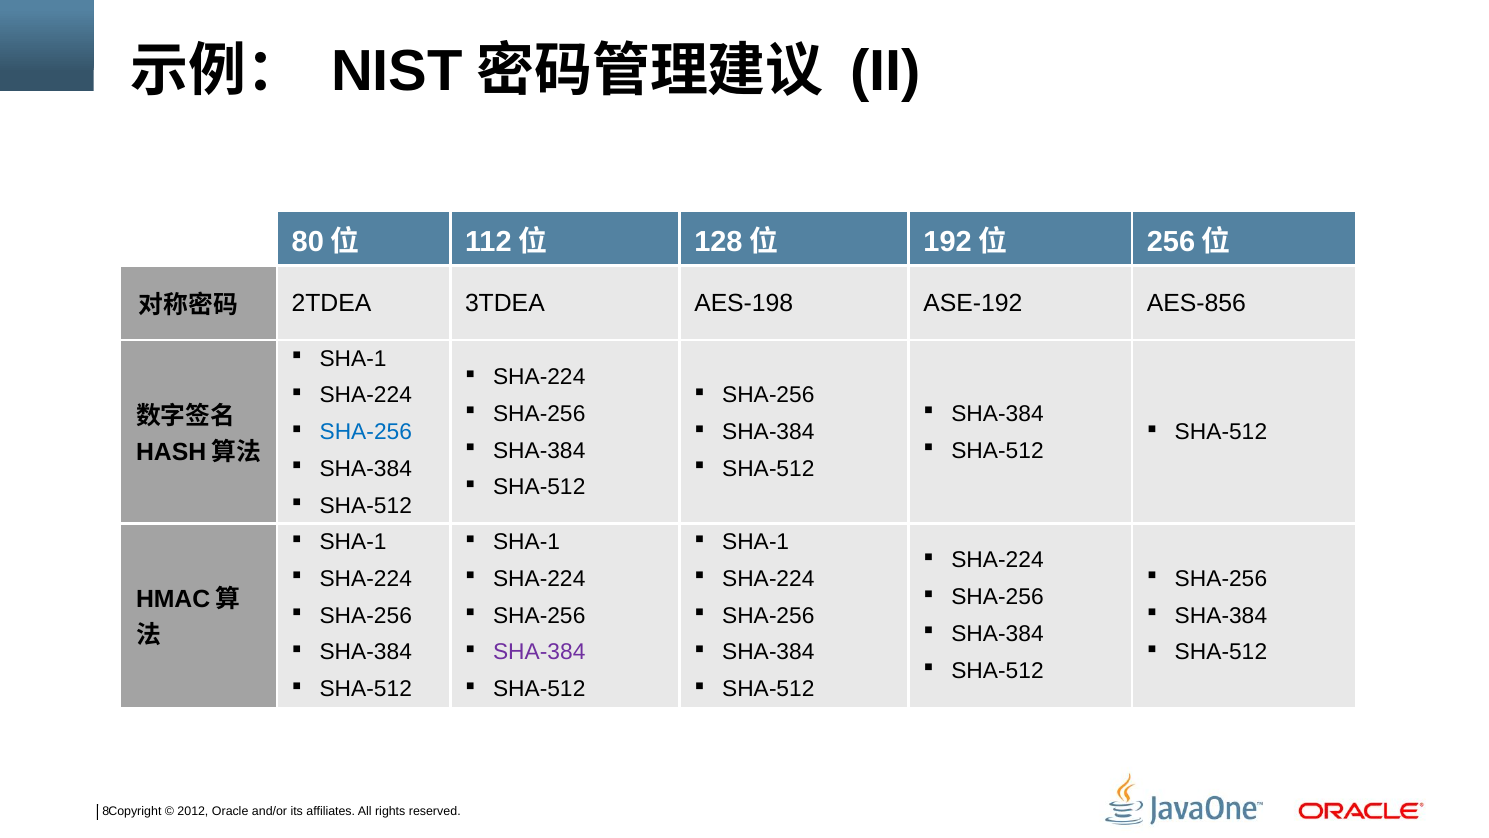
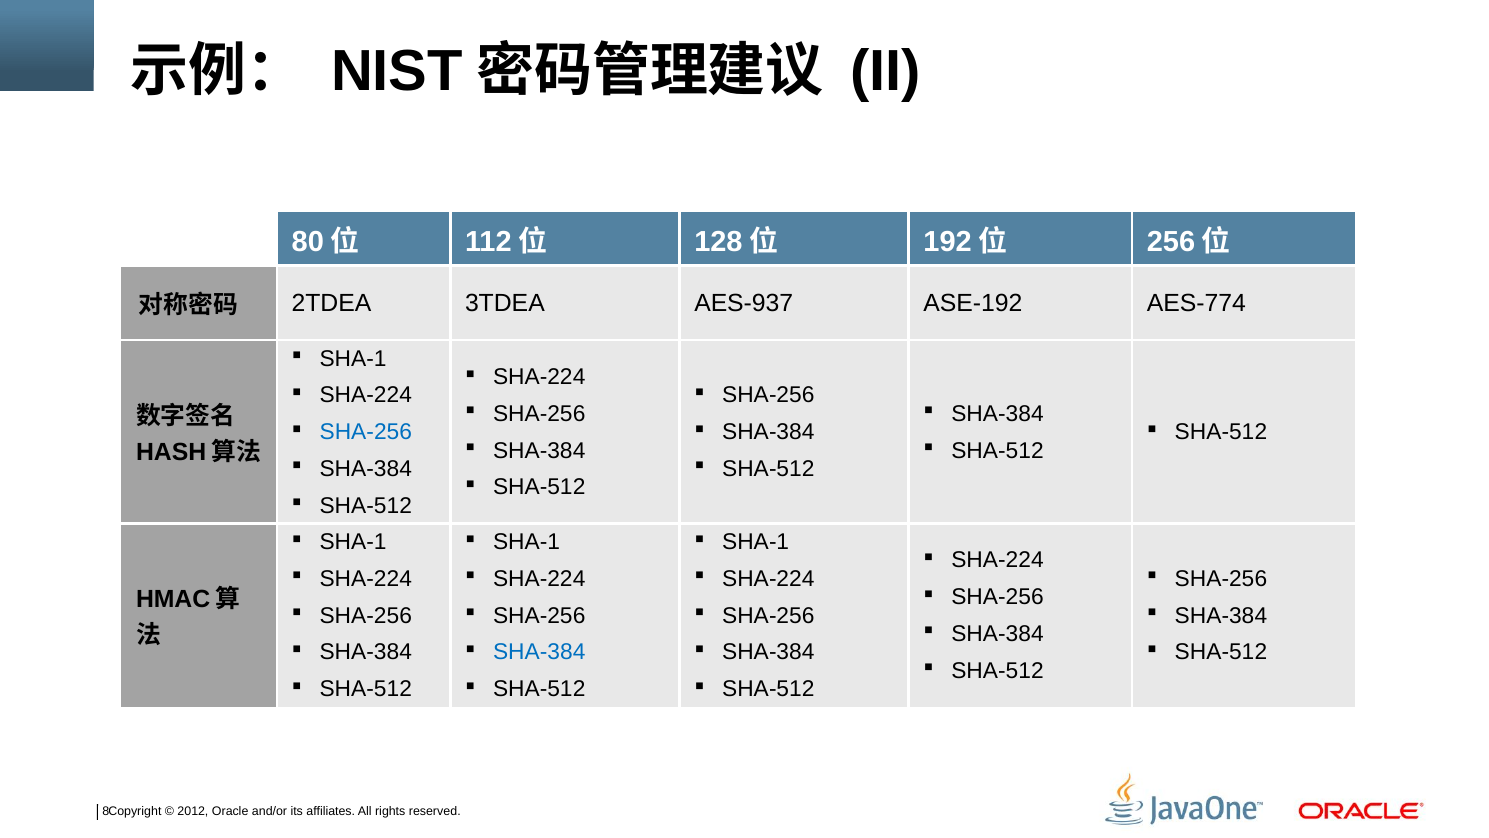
AES-198: AES-198 -> AES-937
AES-856: AES-856 -> AES-774
SHA-384 at (539, 652) colour: purple -> blue
